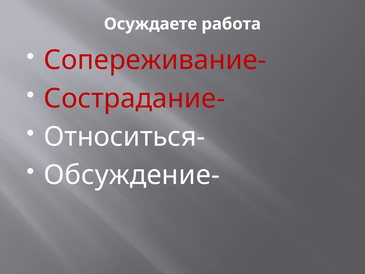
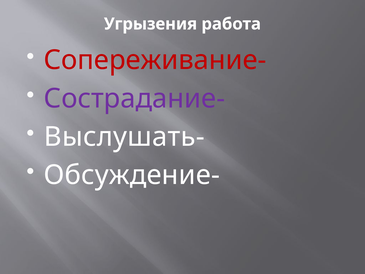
Осуждаете: Осуждаете -> Угрызения
Сострадание- colour: red -> purple
Относиться-: Относиться- -> Выслушать-
